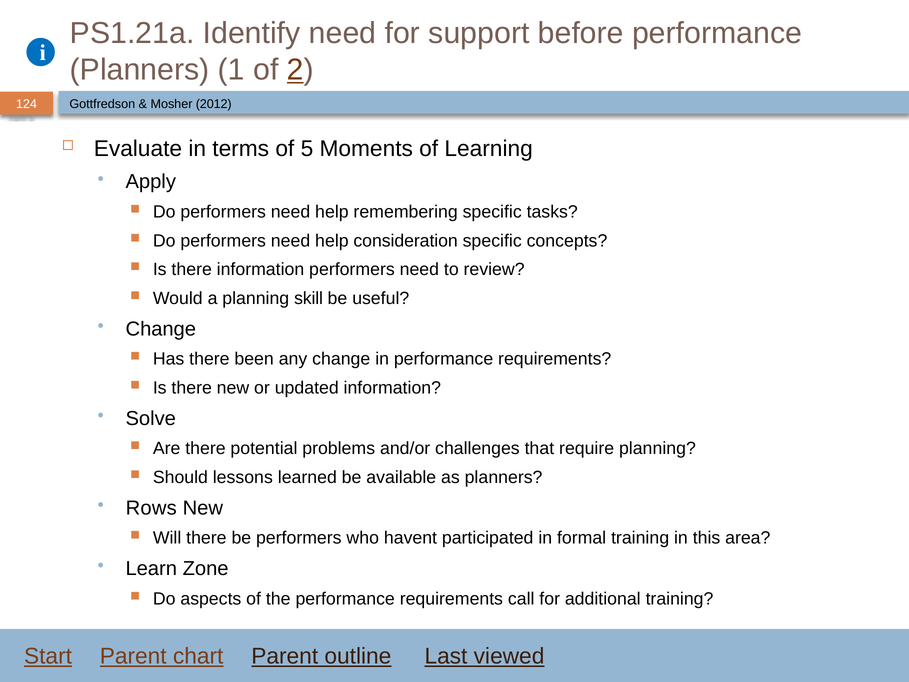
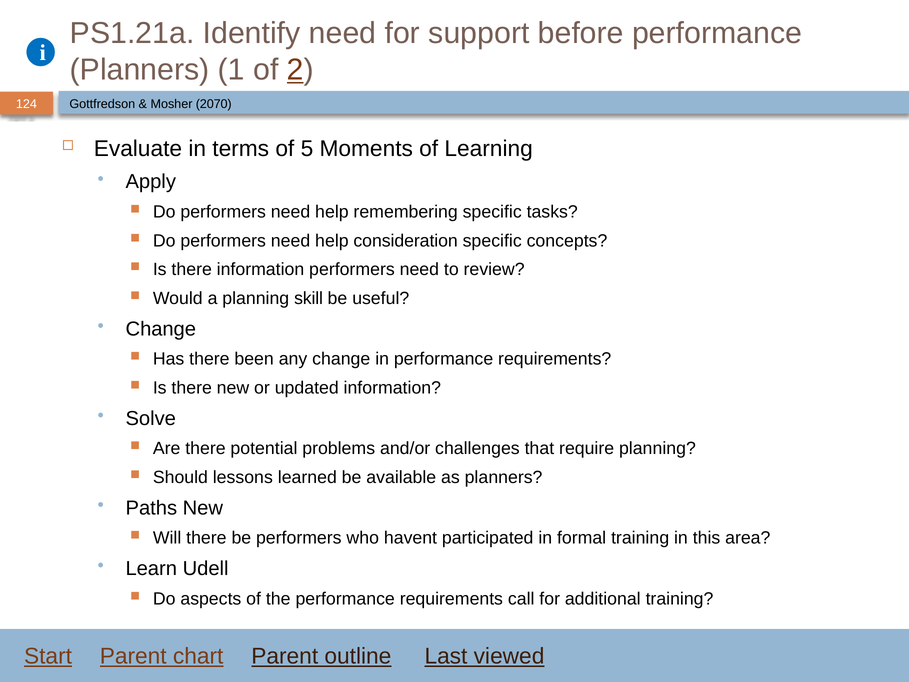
2012: 2012 -> 2070
Rows: Rows -> Paths
Zone: Zone -> Udell
